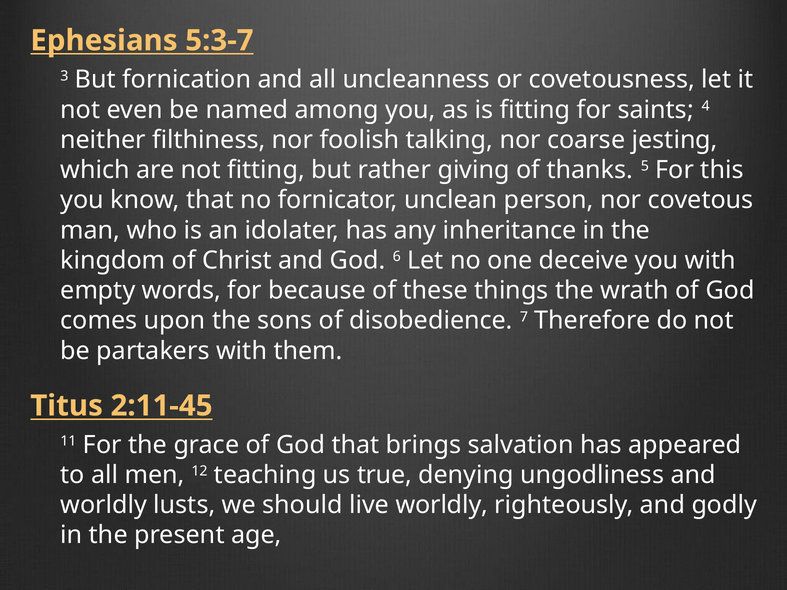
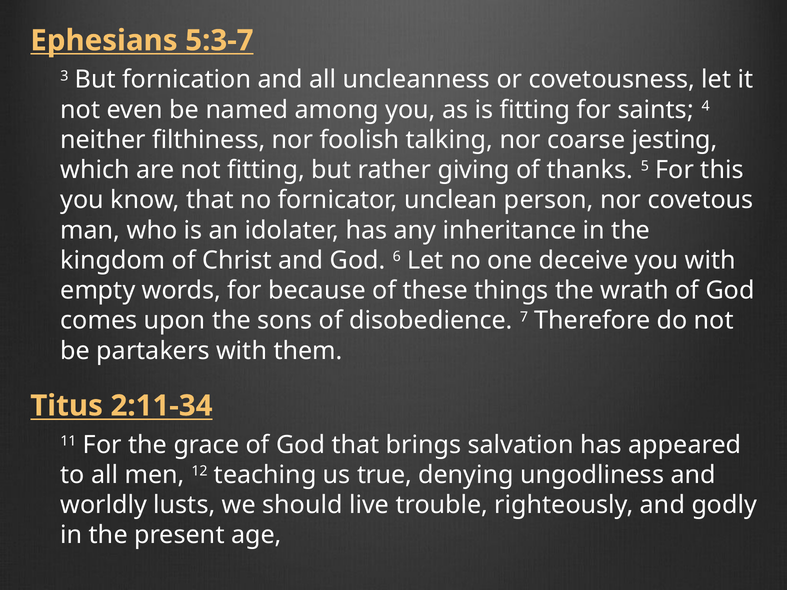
2:11-45: 2:11-45 -> 2:11-34
live worldly: worldly -> trouble
